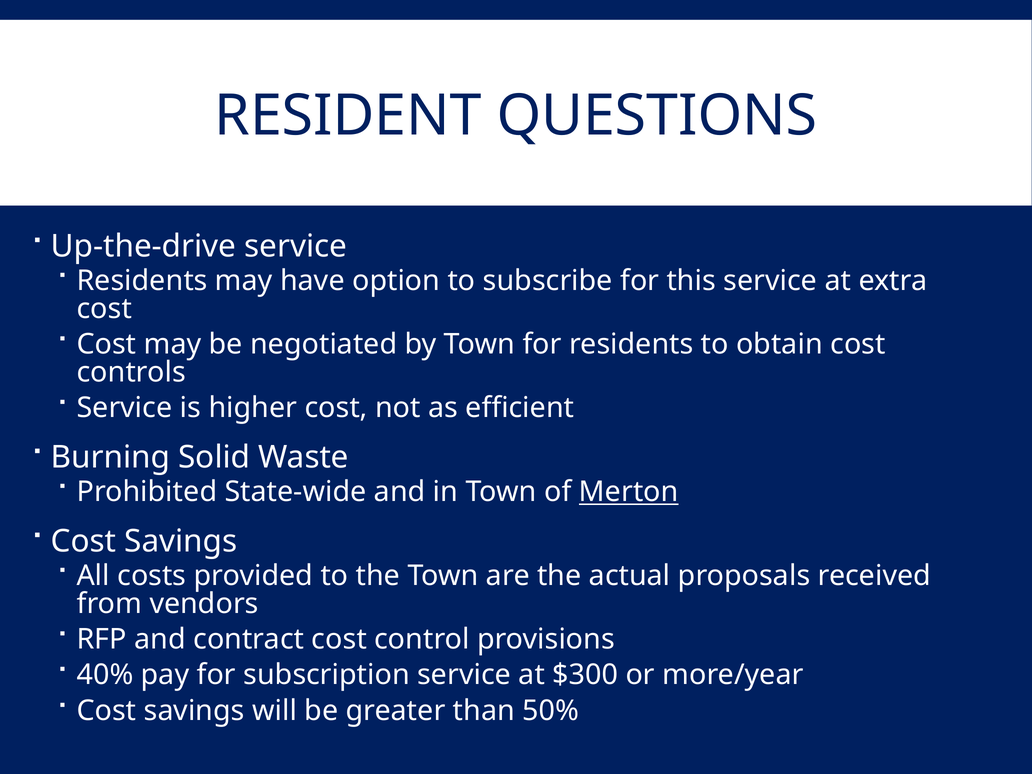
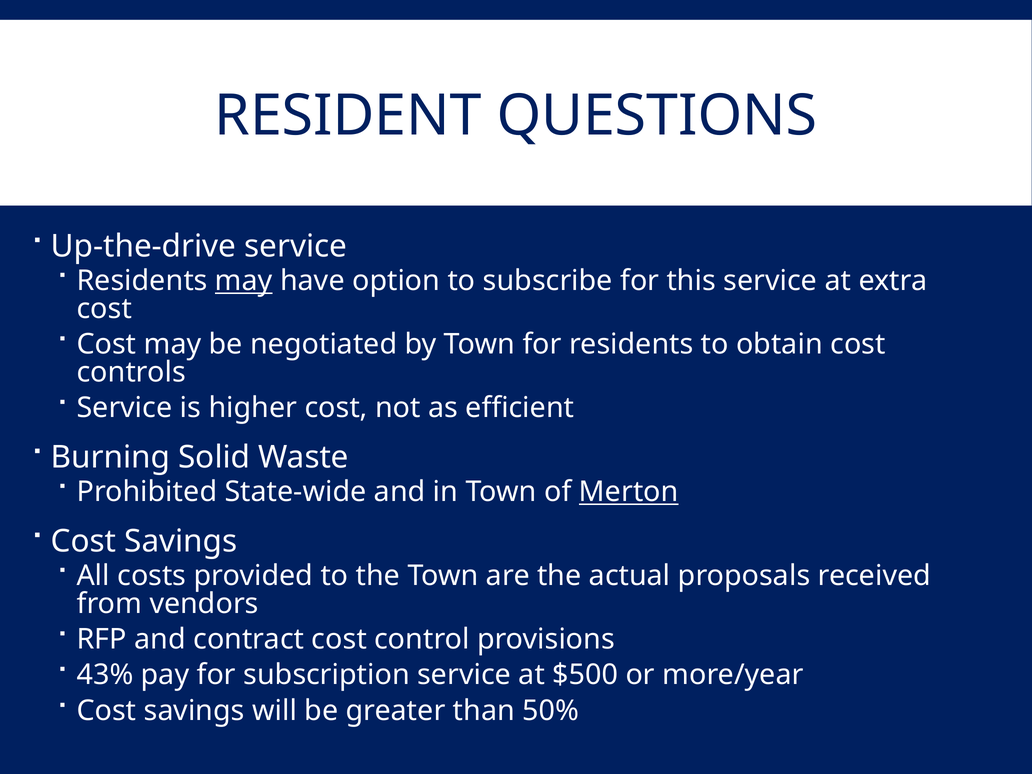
may at (244, 281) underline: none -> present
40%: 40% -> 43%
$300: $300 -> $500
